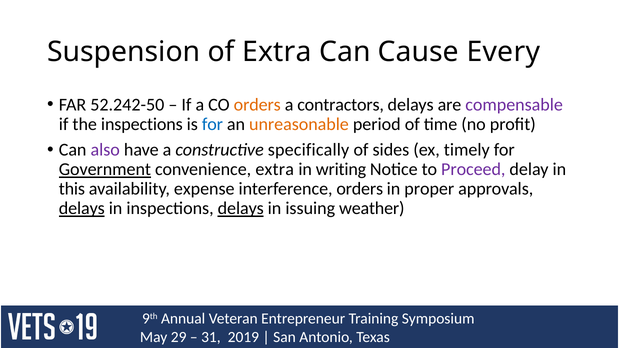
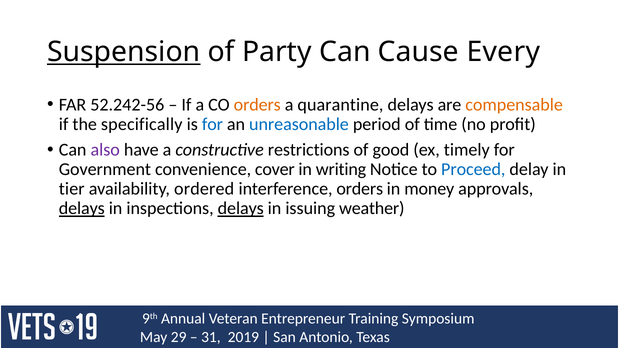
Suspension underline: none -> present
of Extra: Extra -> Party
52.242-50: 52.242-50 -> 52.242-56
contractors: contractors -> quarantine
compensable colour: purple -> orange
the inspections: inspections -> specifically
unreasonable colour: orange -> blue
specifically: specifically -> restrictions
sides: sides -> good
Government underline: present -> none
convenience extra: extra -> cover
Proceed colour: purple -> blue
this: this -> tier
expense: expense -> ordered
proper: proper -> money
